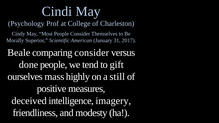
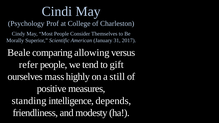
comparing consider: consider -> allowing
done: done -> refer
deceived: deceived -> standing
imagery: imagery -> depends
